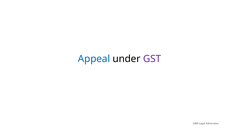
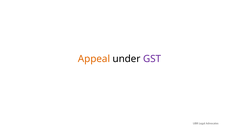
Appeal colour: blue -> orange
